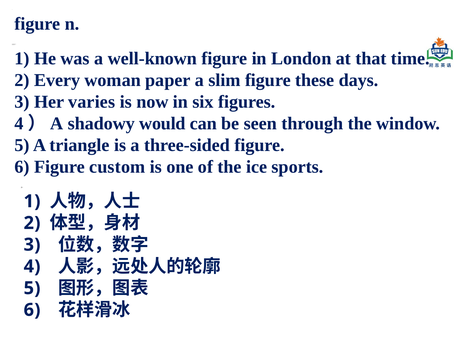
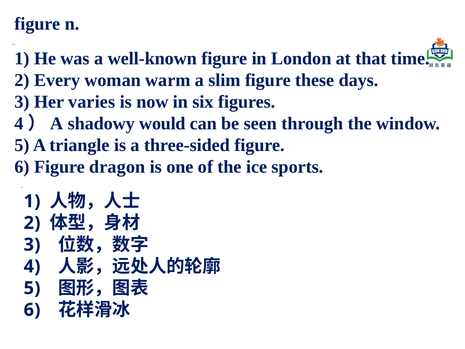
paper: paper -> warm
custom: custom -> dragon
